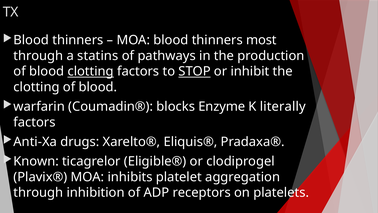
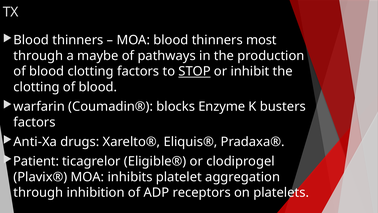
statins: statins -> maybe
clotting at (91, 71) underline: present -> none
literally: literally -> busters
Known: Known -> Patient
